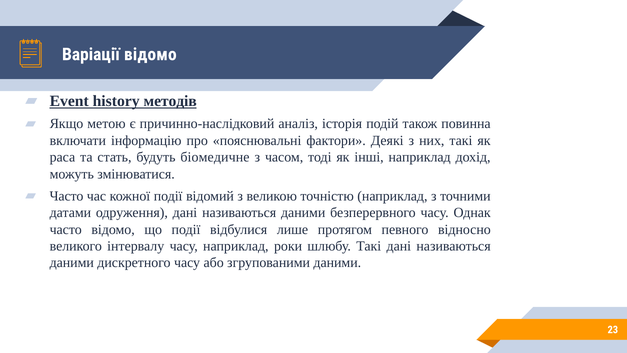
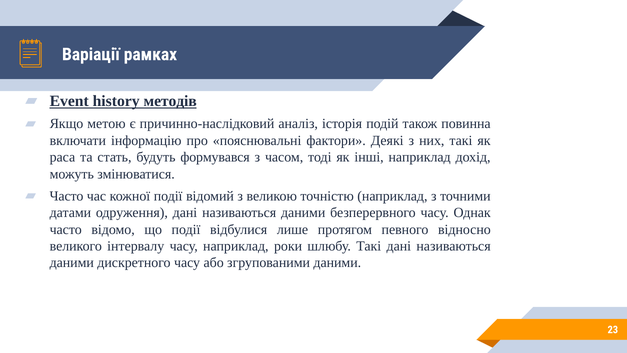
Варіації відомо: відомо -> рамках
біомедичне: біомедичне -> формувався
